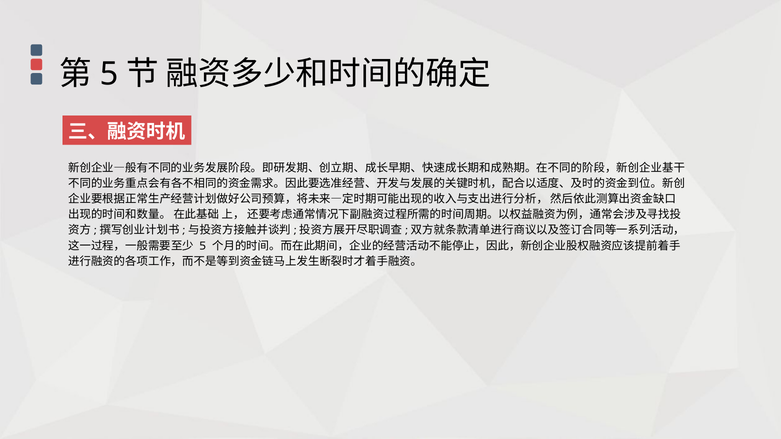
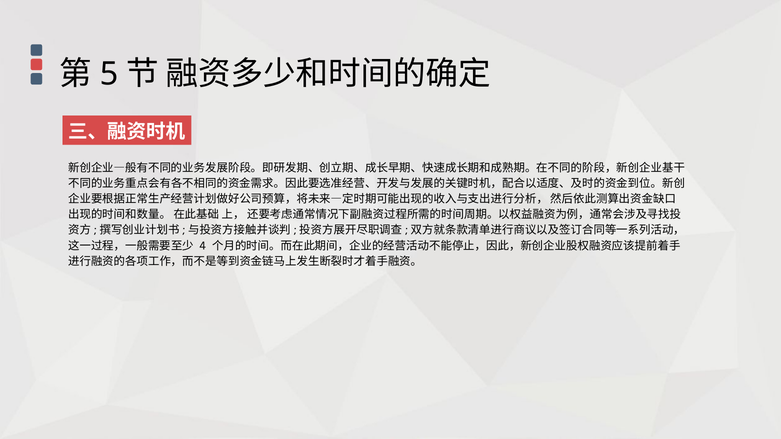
5 at (203, 246): 5 -> 4
